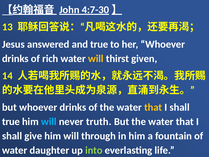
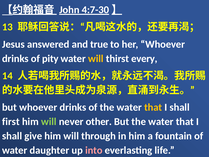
rich: rich -> pity
given: given -> every
true at (11, 121): true -> first
will at (49, 121) colour: light blue -> light green
truth: truth -> other
into colour: light green -> pink
